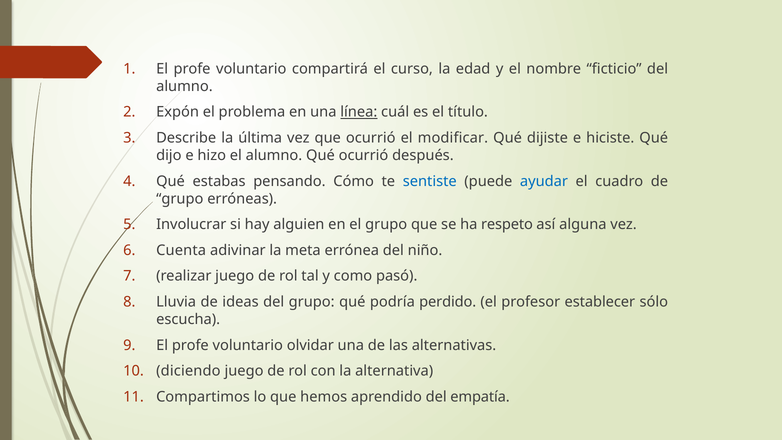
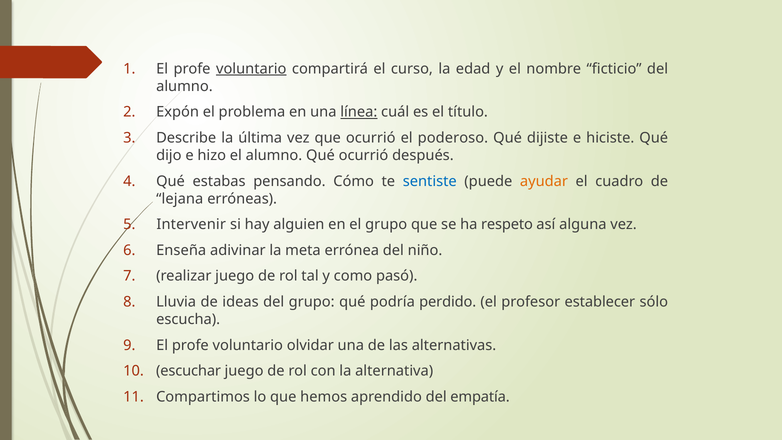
voluntario at (251, 69) underline: none -> present
modificar: modificar -> poderoso
ayudar colour: blue -> orange
grupo at (180, 199): grupo -> lejana
Involucrar: Involucrar -> Intervenir
Cuenta: Cuenta -> Enseña
diciendo: diciendo -> escuchar
